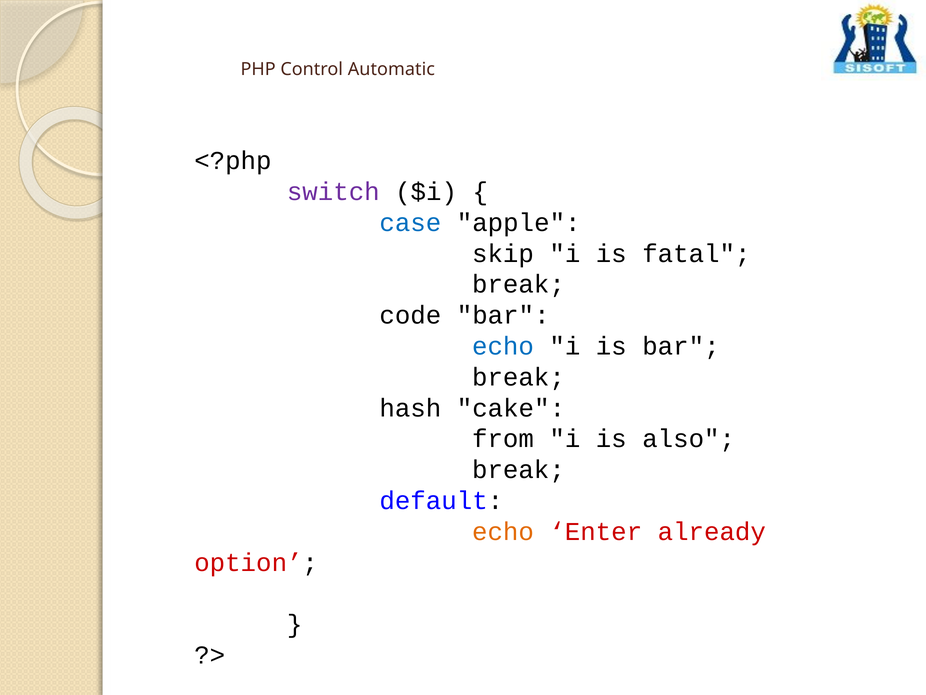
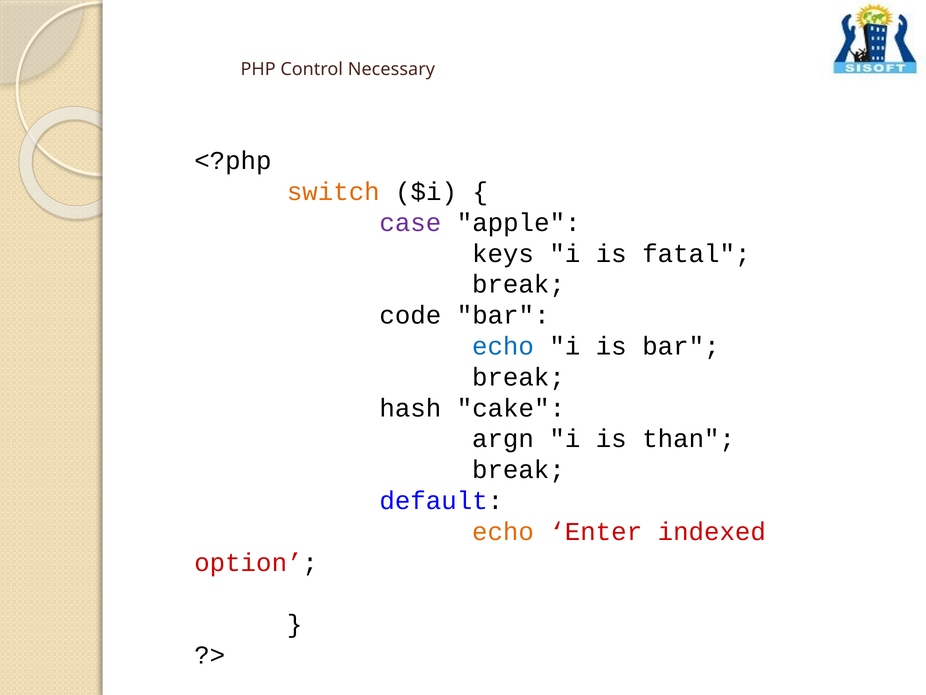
Automatic: Automatic -> Necessary
switch colour: purple -> orange
case colour: blue -> purple
skip: skip -> keys
from: from -> argn
also: also -> than
already: already -> indexed
